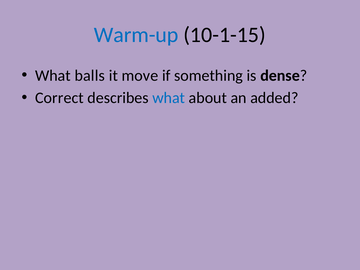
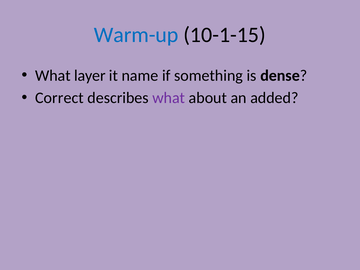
balls: balls -> layer
move: move -> name
what at (169, 98) colour: blue -> purple
